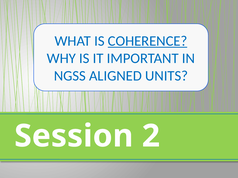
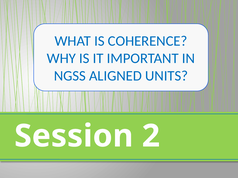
COHERENCE underline: present -> none
